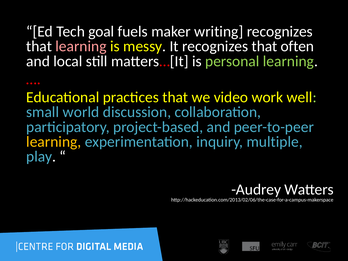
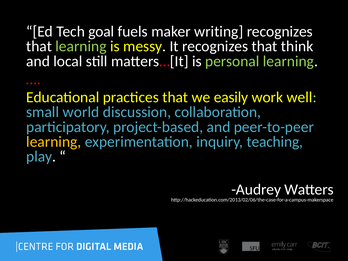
learning at (81, 46) colour: pink -> light green
often: often -> think
video: video -> easily
multiple: multiple -> teaching
